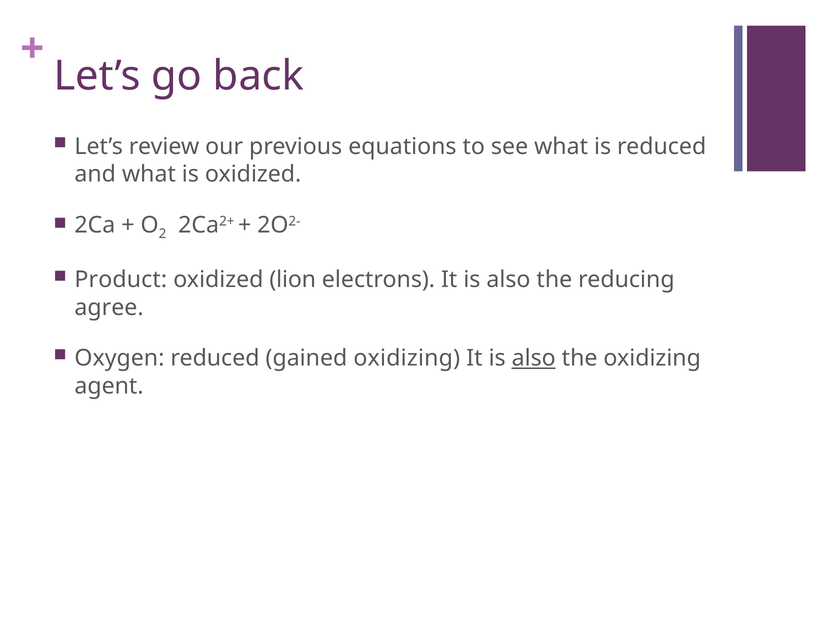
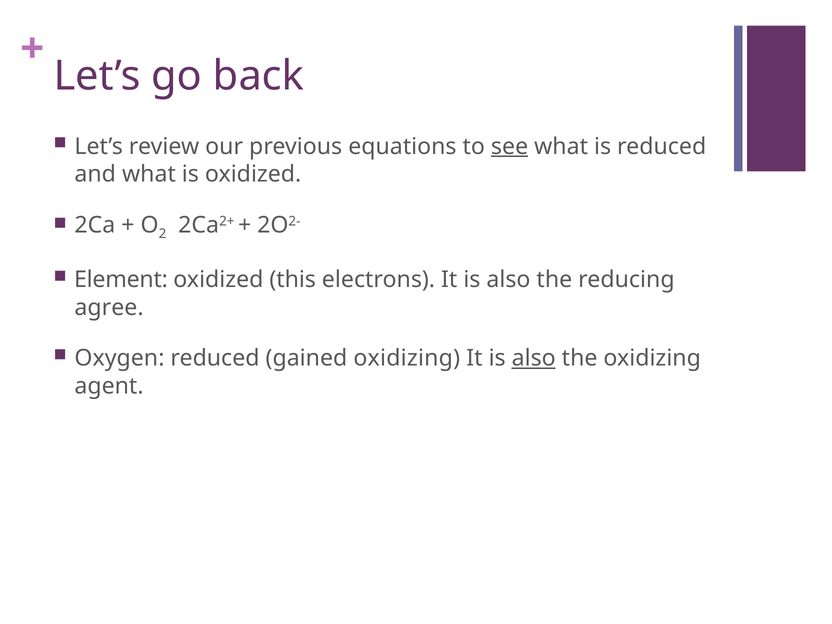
see underline: none -> present
Product: Product -> Element
lion: lion -> this
